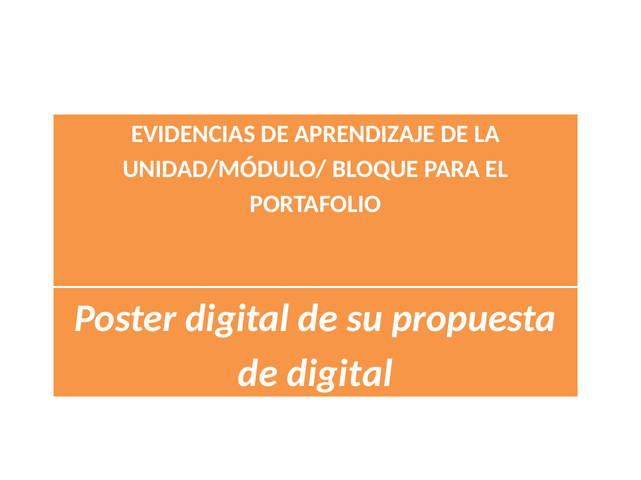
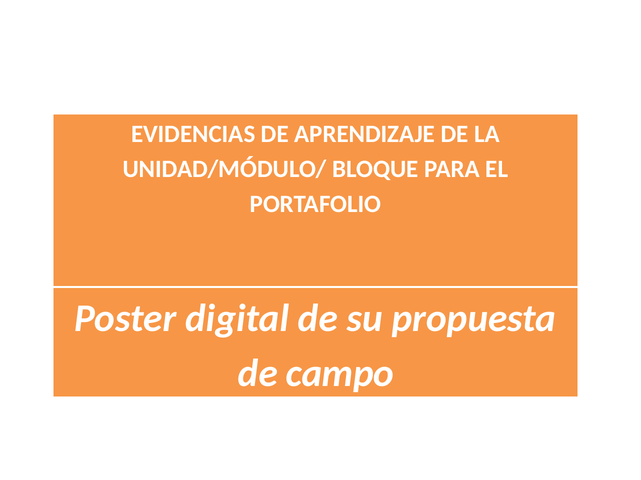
de digital: digital -> campo
